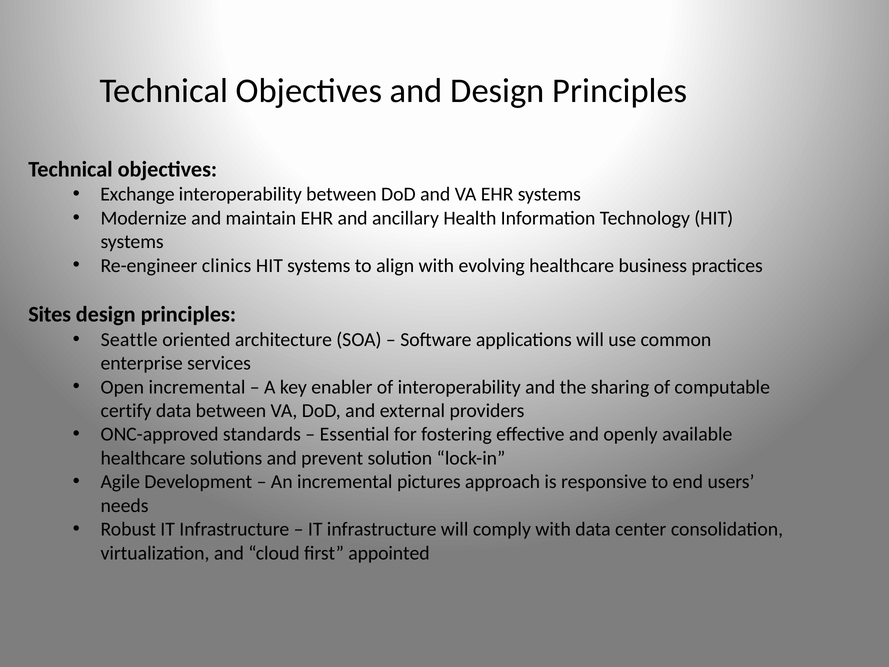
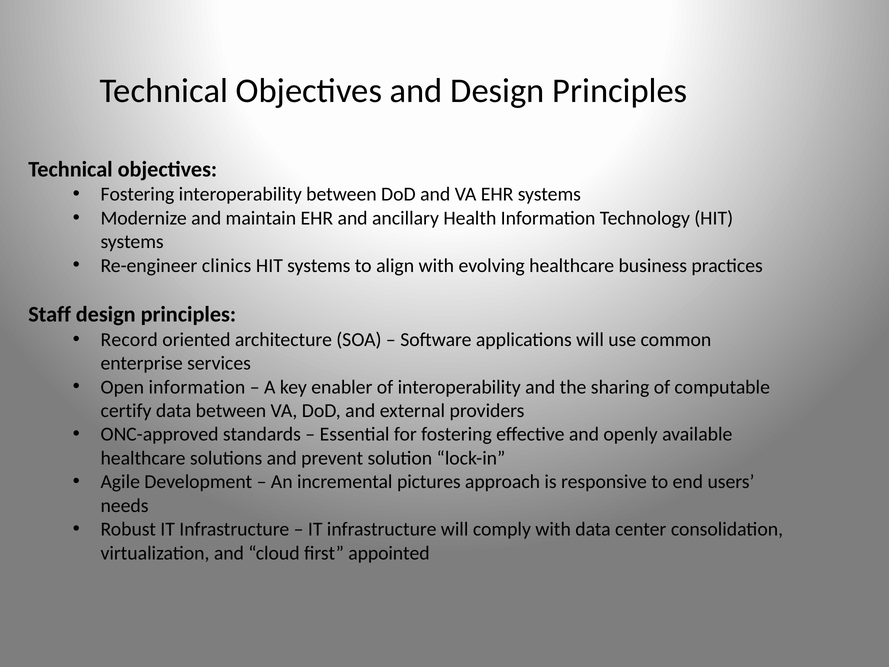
Exchange at (137, 194): Exchange -> Fostering
Sites: Sites -> Staff
Seattle: Seattle -> Record
Open incremental: incremental -> information
